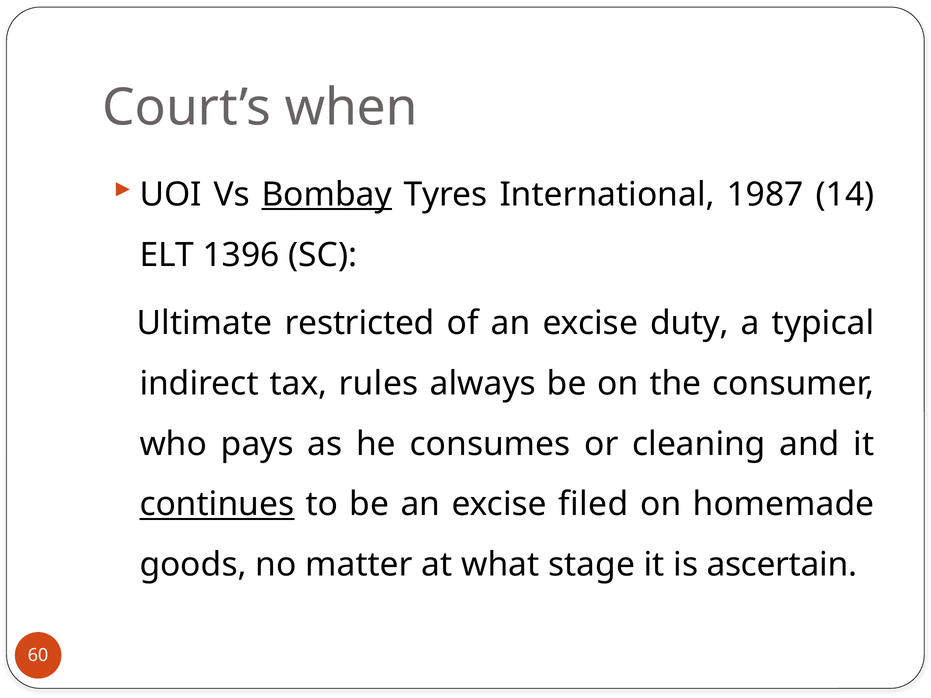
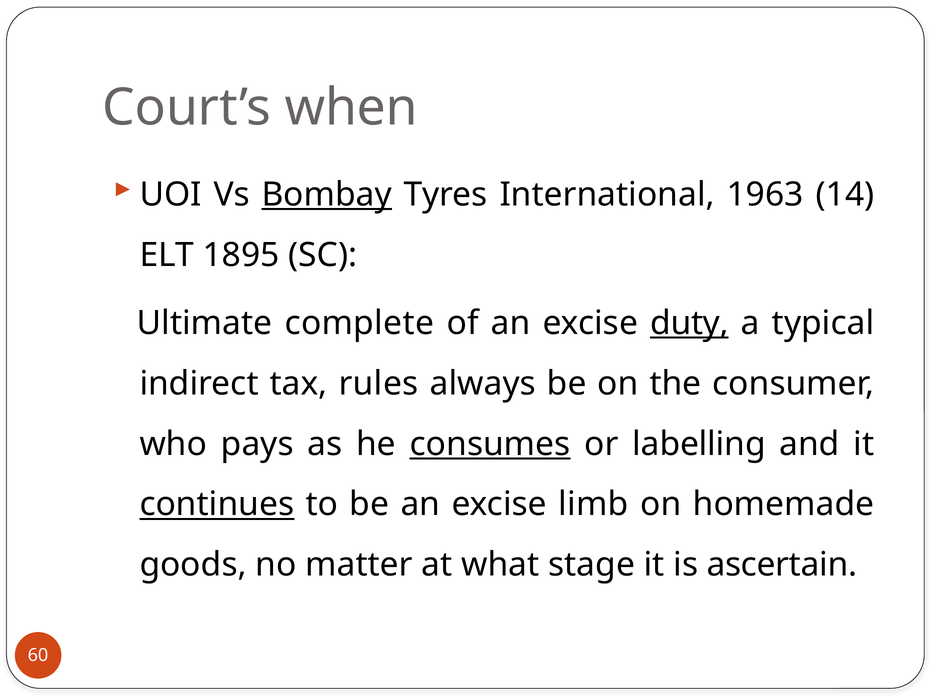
1987: 1987 -> 1963
1396: 1396 -> 1895
restricted: restricted -> complete
duty underline: none -> present
consumes underline: none -> present
cleaning: cleaning -> labelling
filed: filed -> limb
